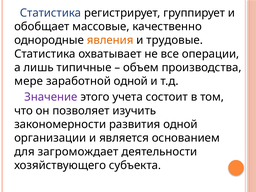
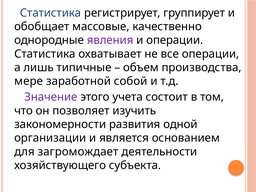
явления colour: orange -> purple
и трудовые: трудовые -> операции
заработной одной: одной -> собой
